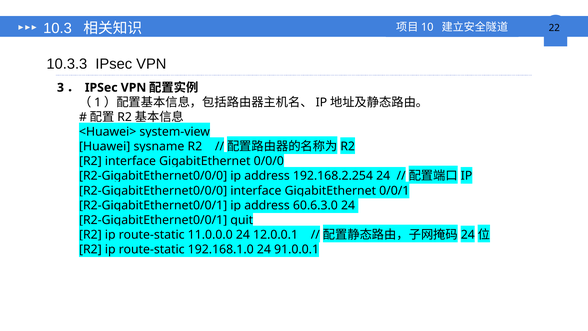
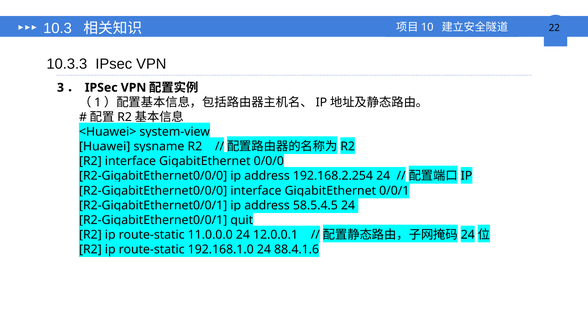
60.6.3.0: 60.6.3.0 -> 58.5.4.5
91.0.0.1: 91.0.0.1 -> 88.4.1.6
